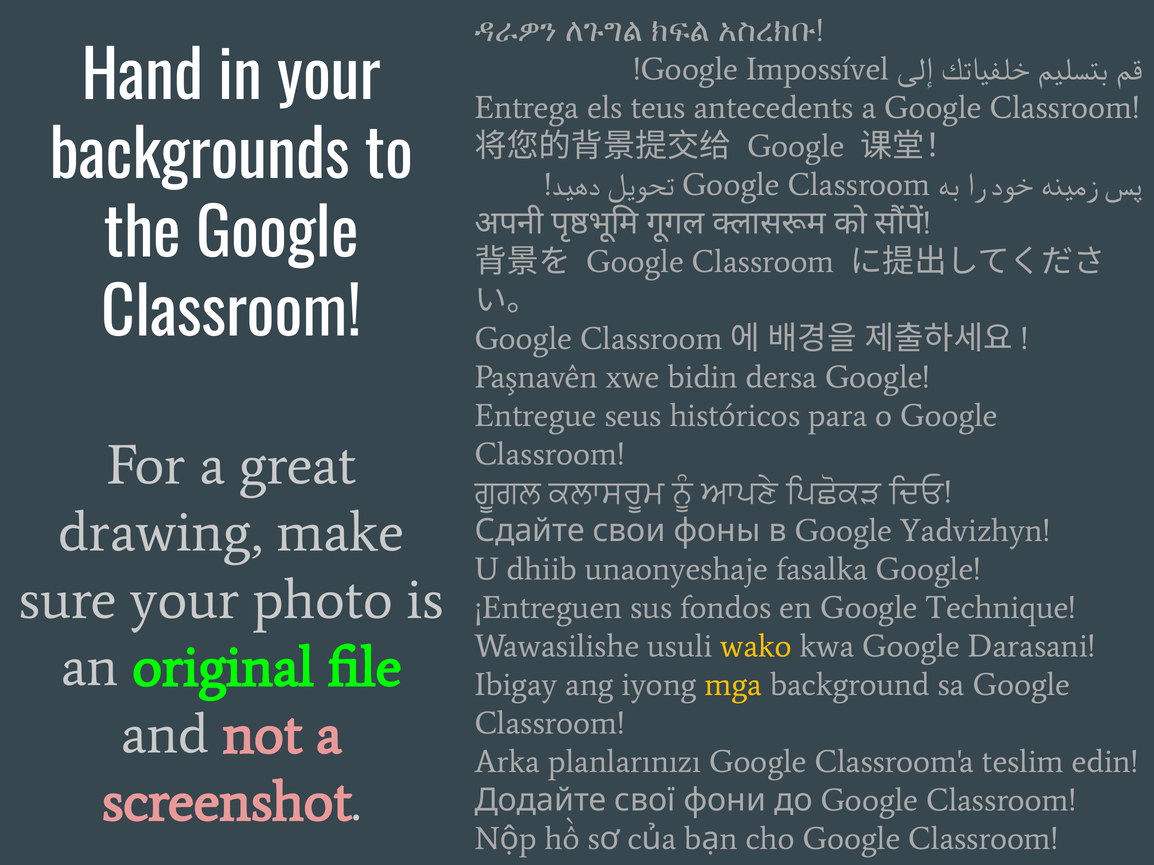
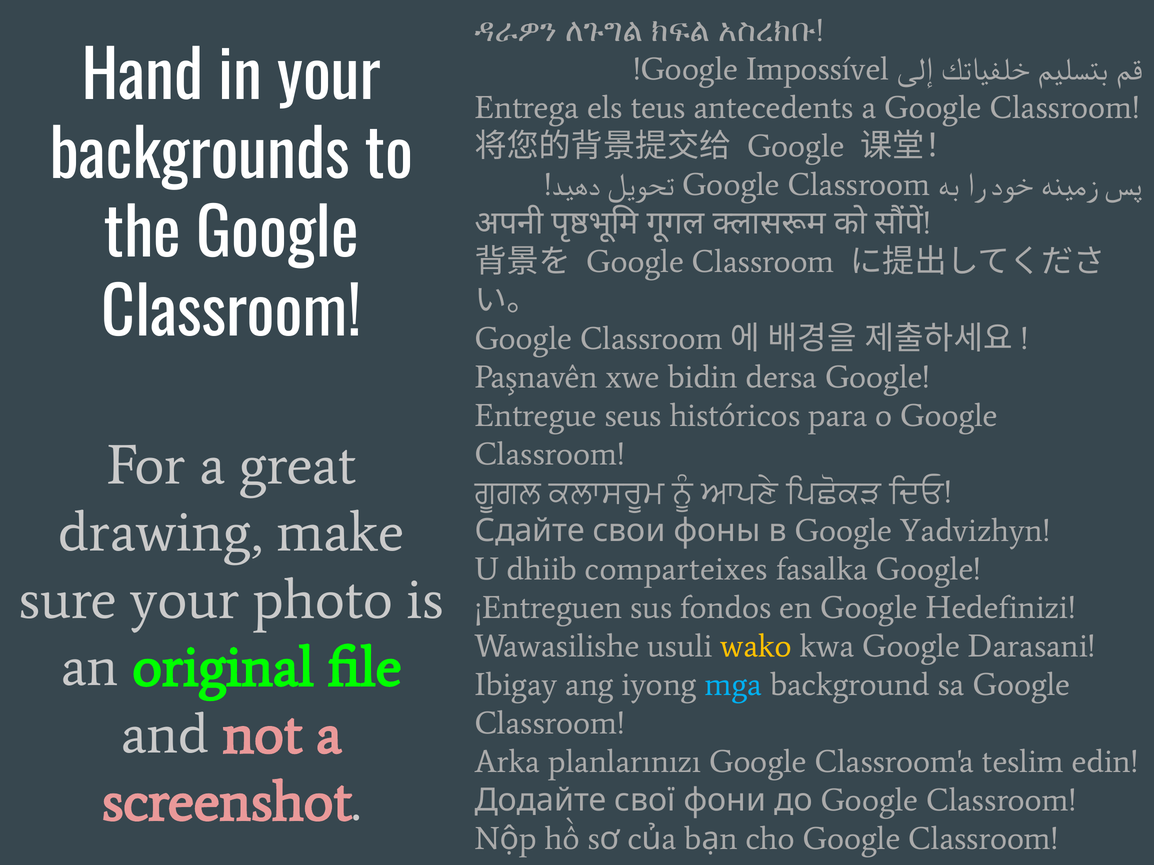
unaonyeshaje: unaonyeshaje -> comparteixes
Technique: Technique -> Hedefinizi
mga colour: yellow -> light blue
